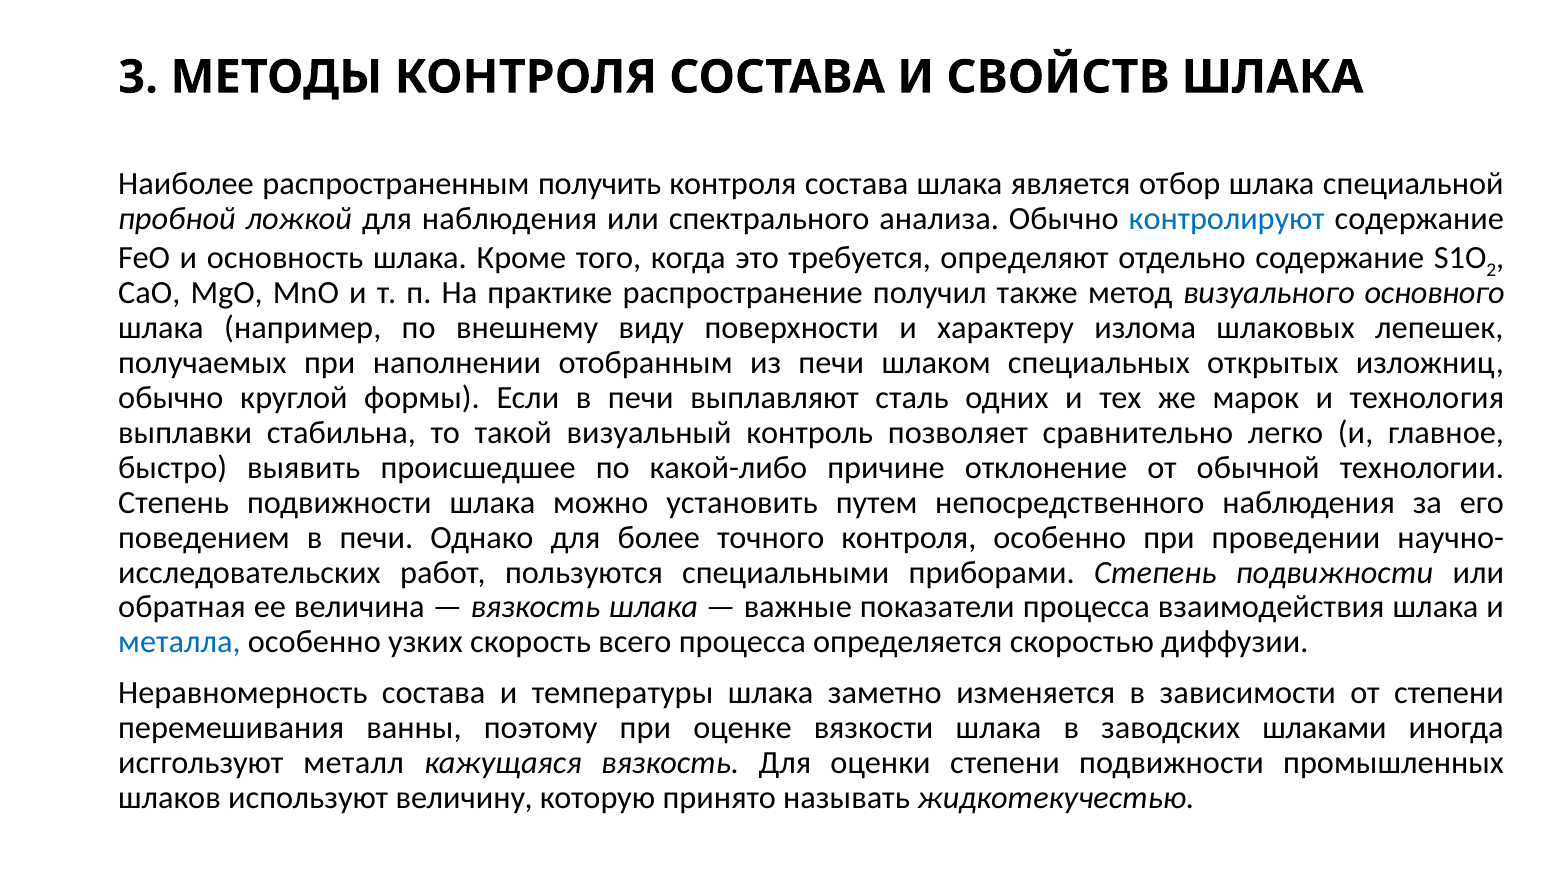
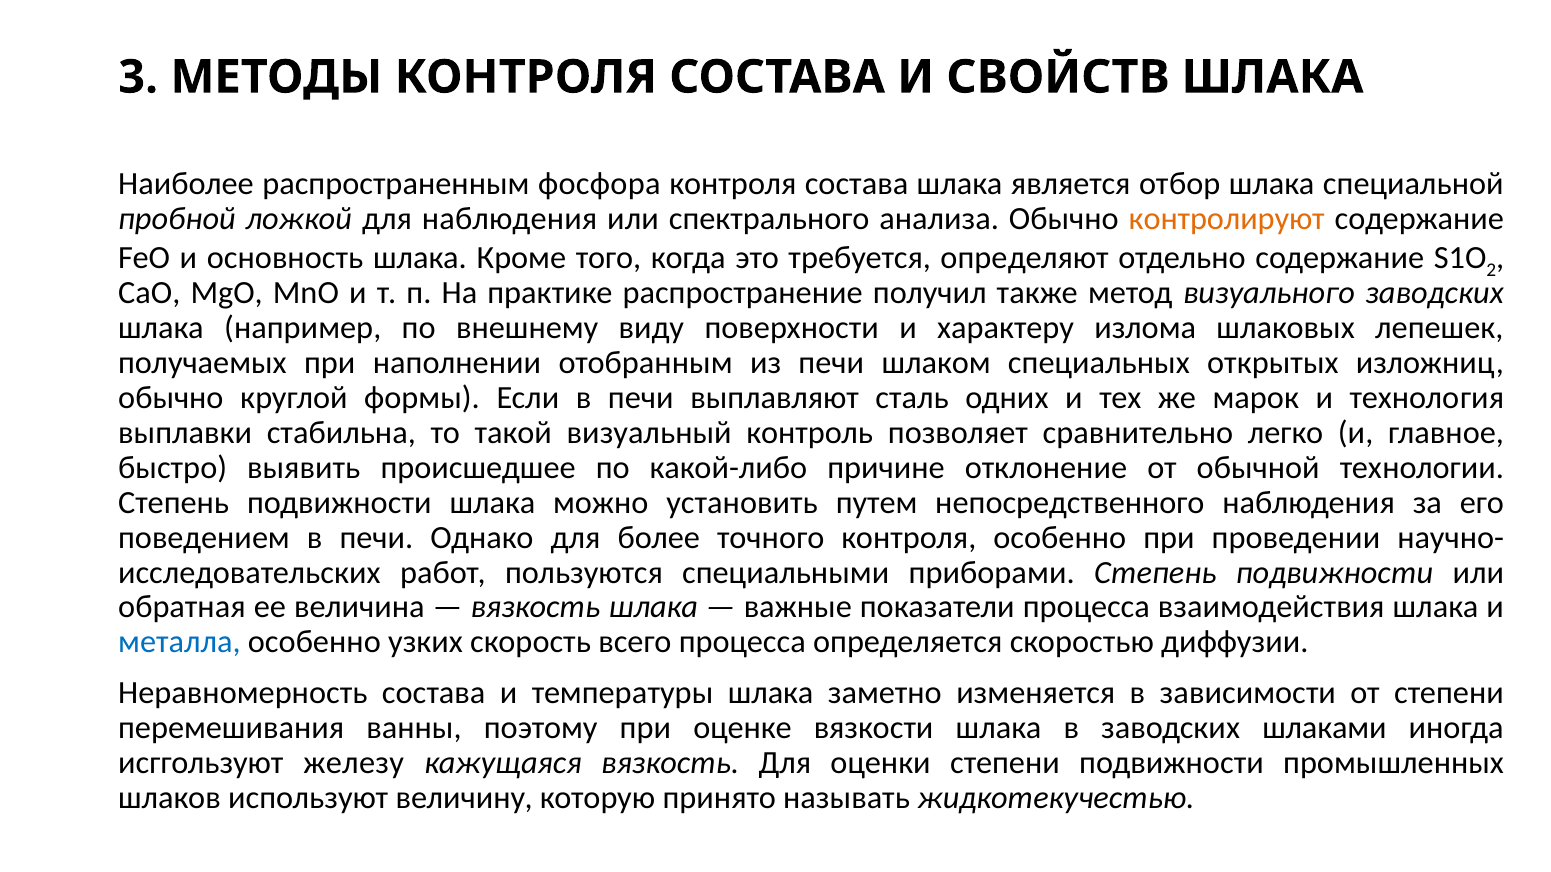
получить: получить -> фосфора
контролируют colour: blue -> orange
визуального основного: основного -> заводских
металл: металл -> железу
